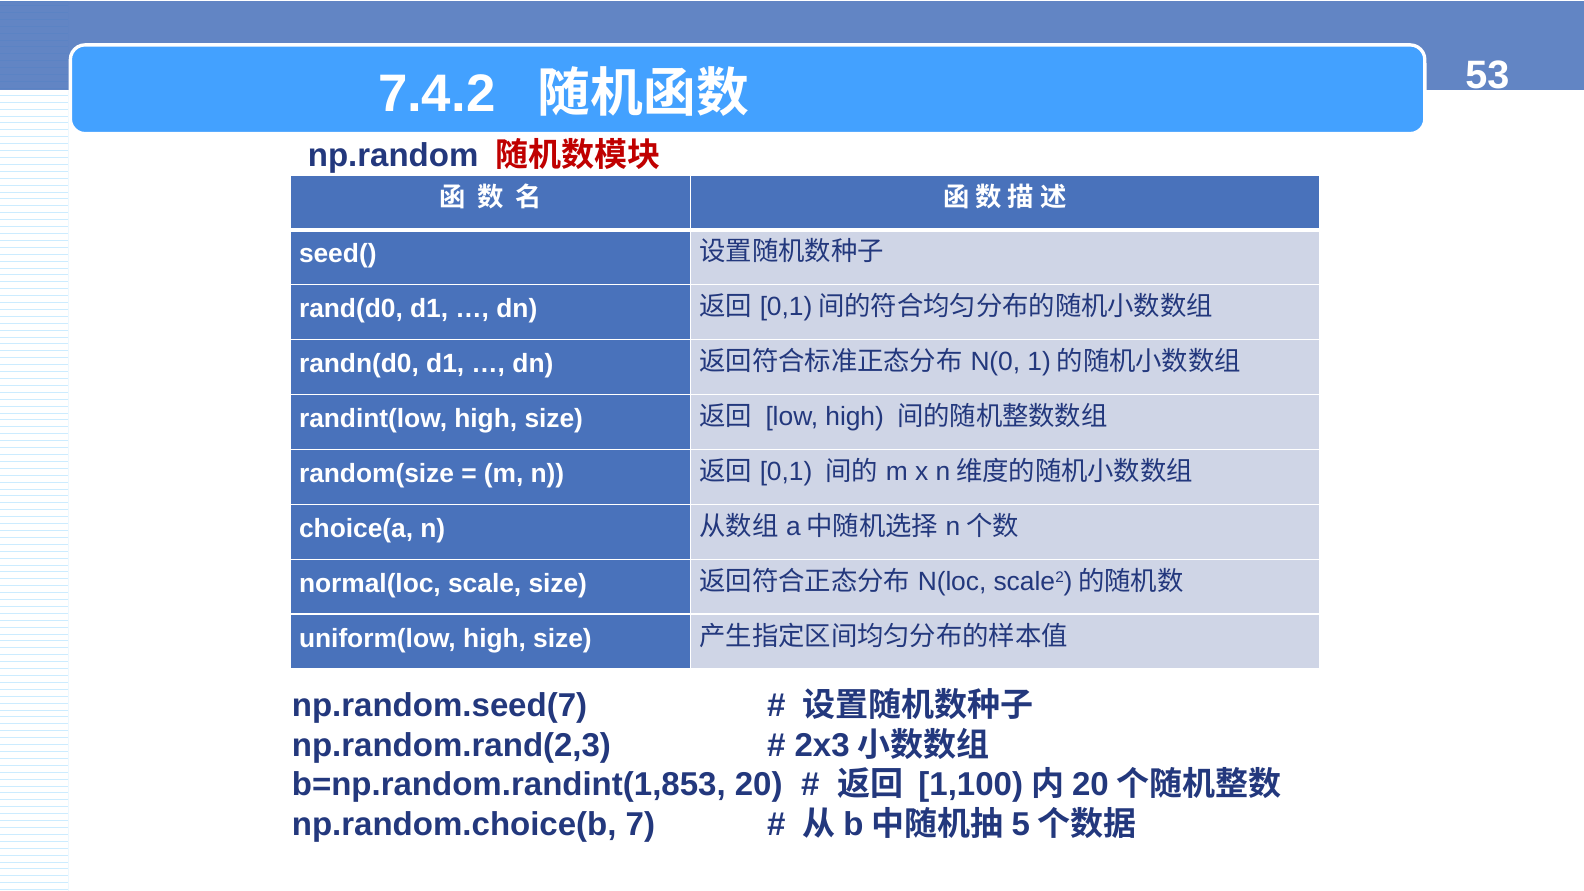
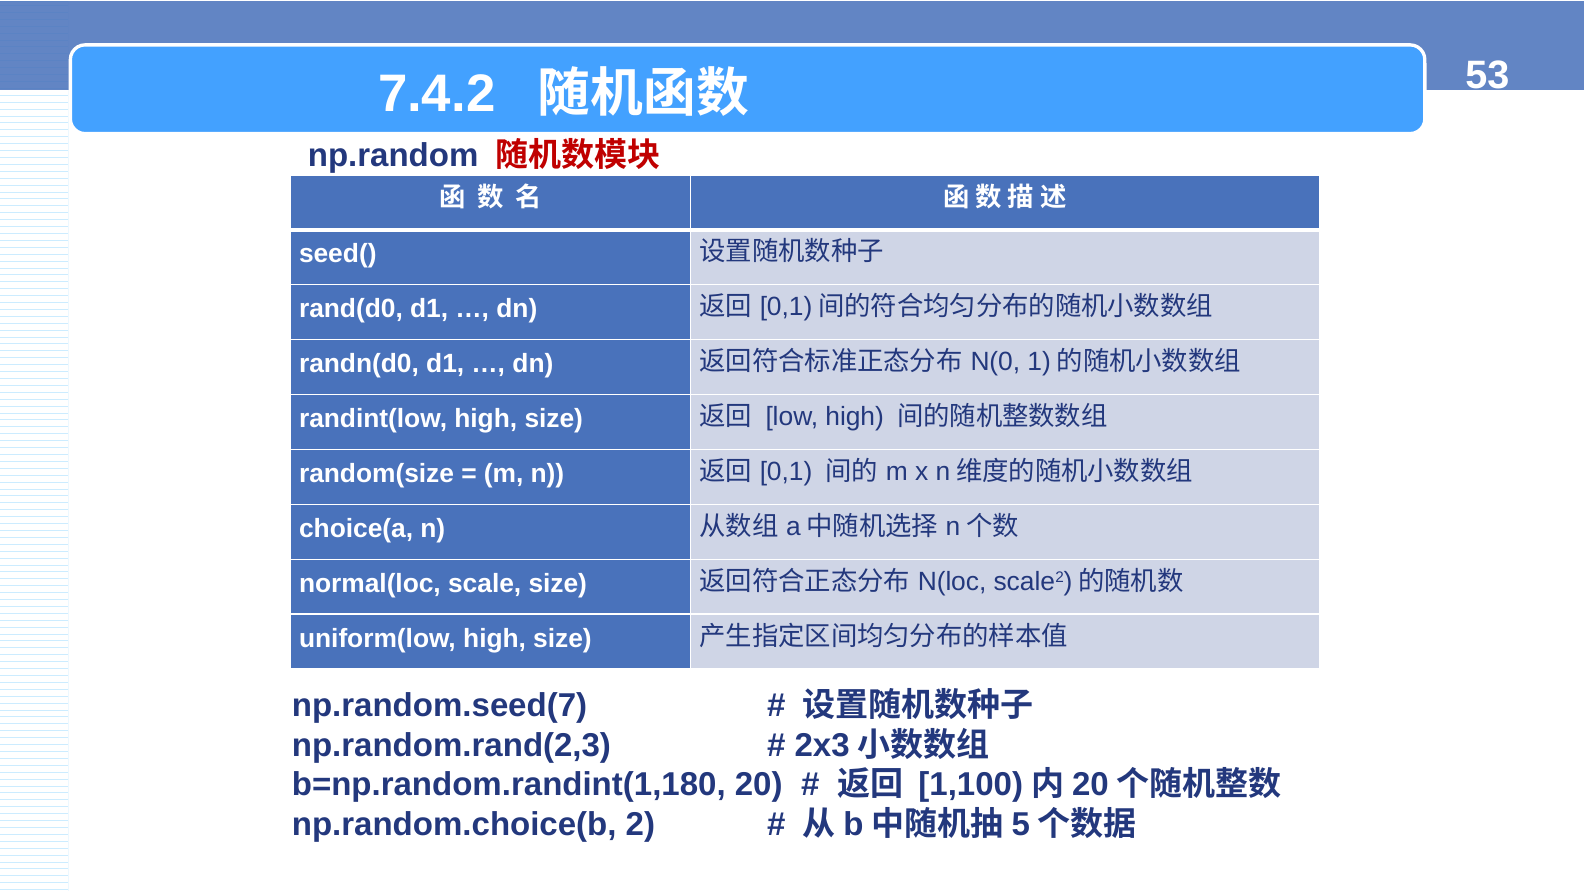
b=np.random.randint(1,853: b=np.random.randint(1,853 -> b=np.random.randint(1,180
7: 7 -> 2
